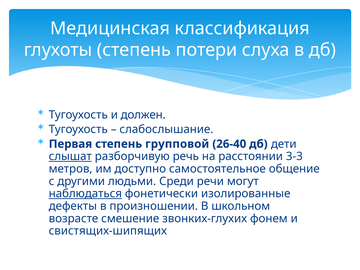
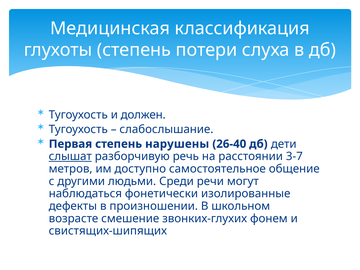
групповой: групповой -> нарушены
3-3: 3-3 -> 3-7
наблюдаться underline: present -> none
